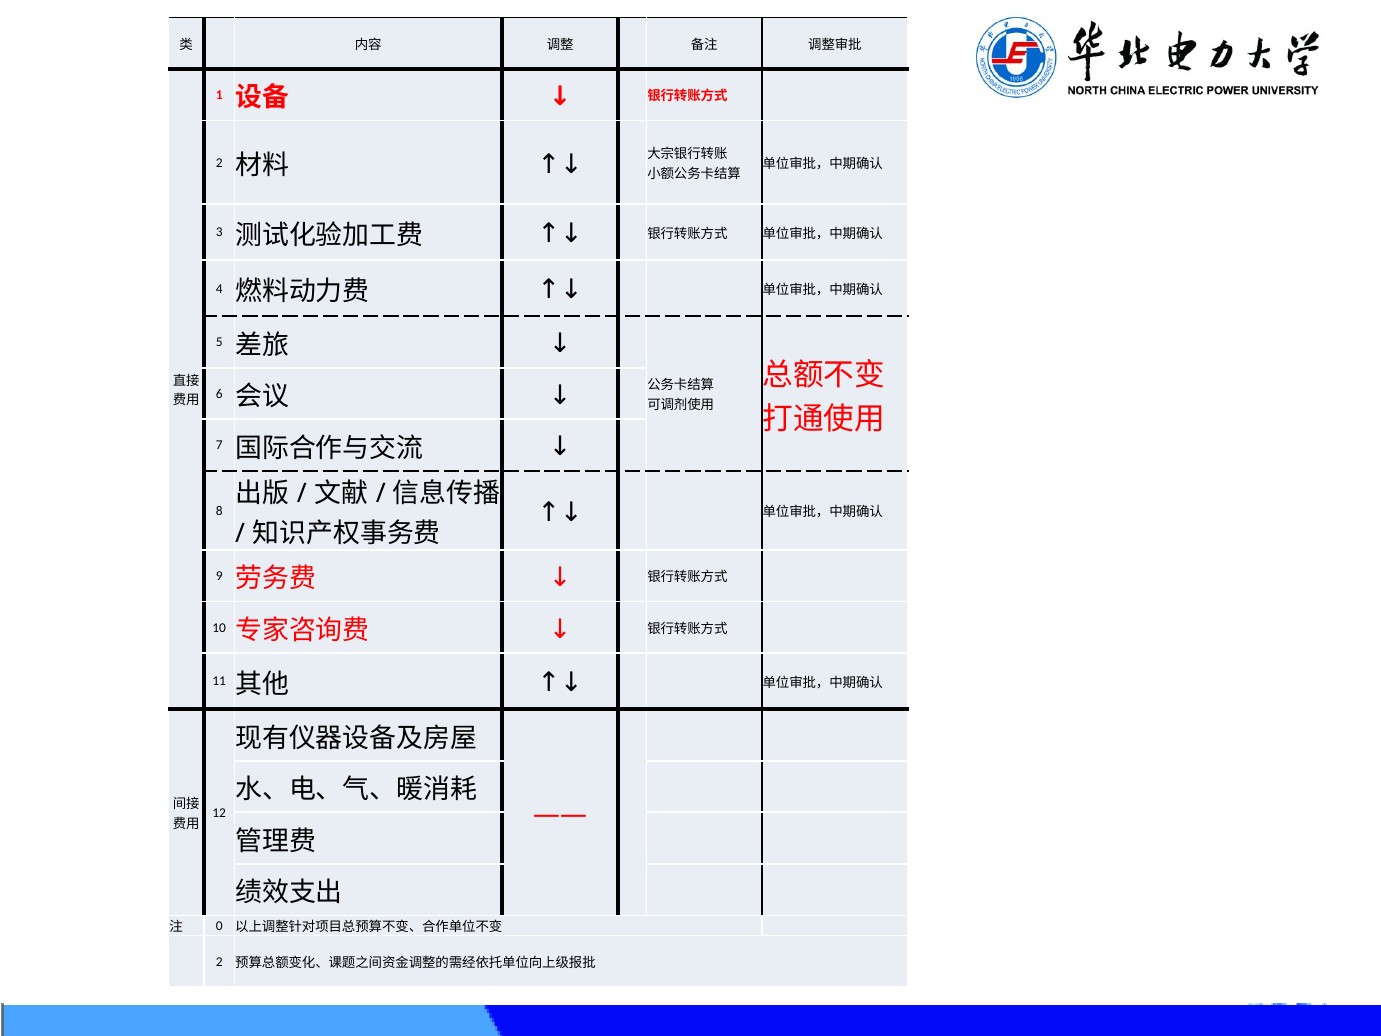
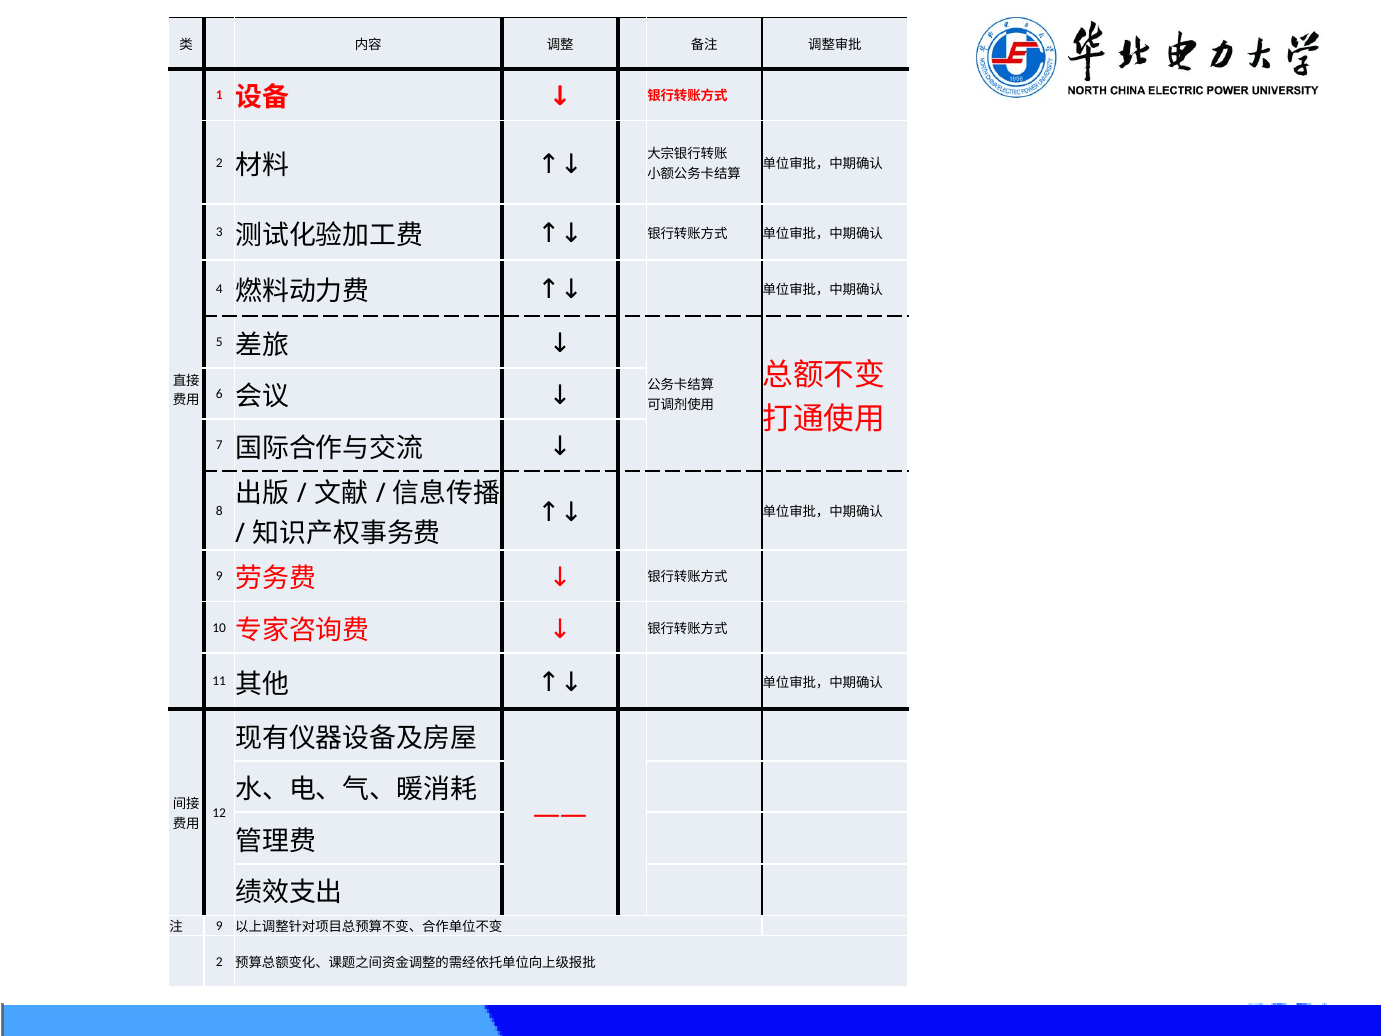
0 at (219, 926): 0 -> 9
